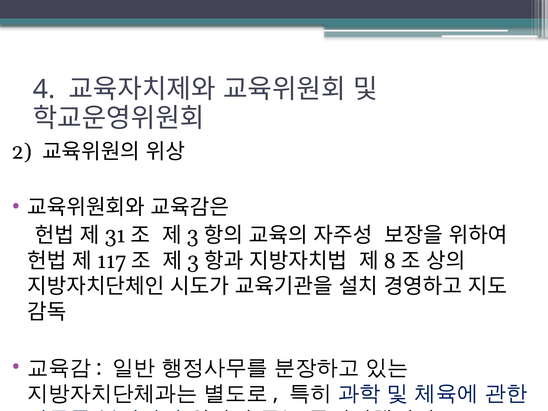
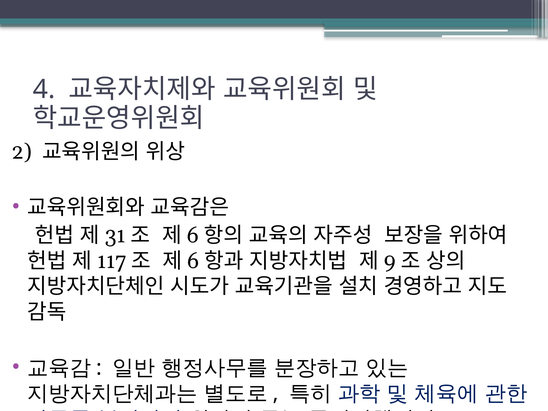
3 at (193, 235): 3 -> 6
3 at (193, 261): 3 -> 6
8: 8 -> 9
